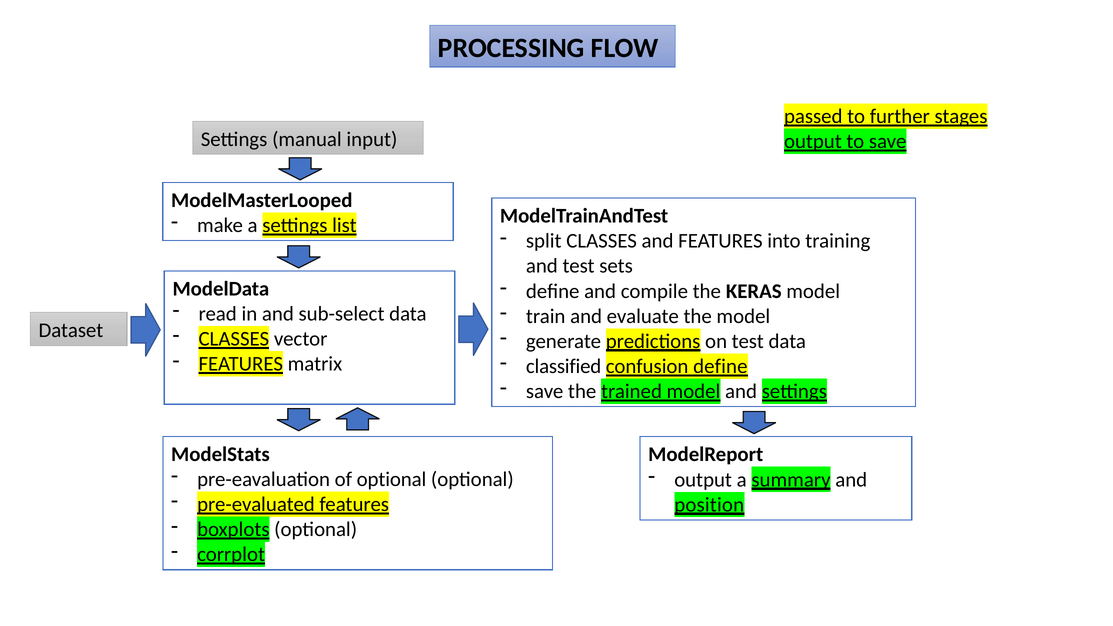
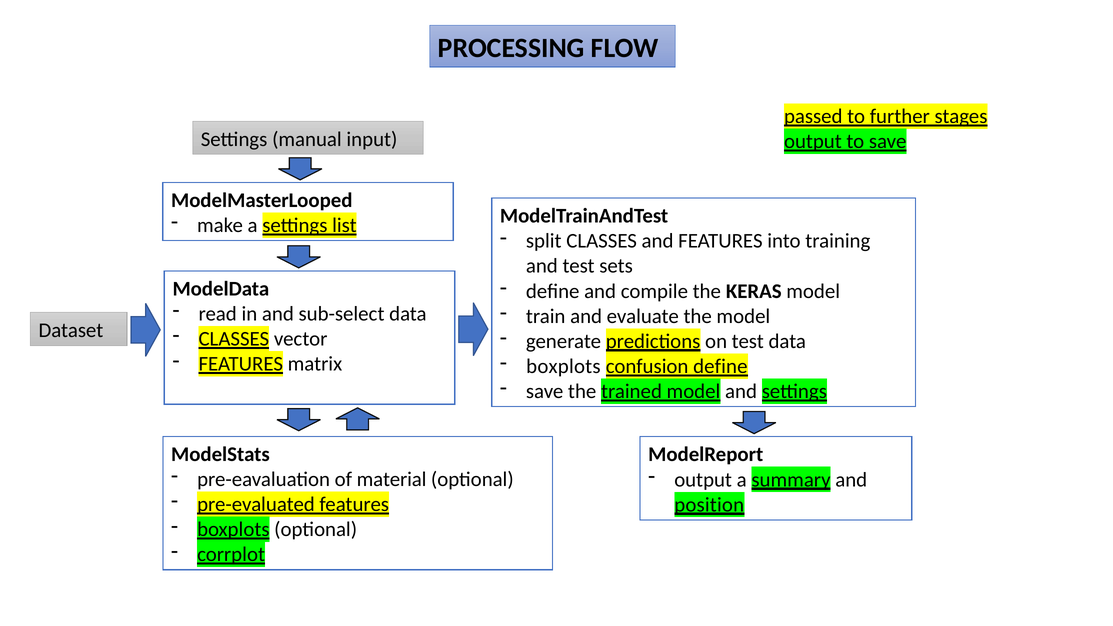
classified at (564, 366): classified -> boxplots
of optional: optional -> material
